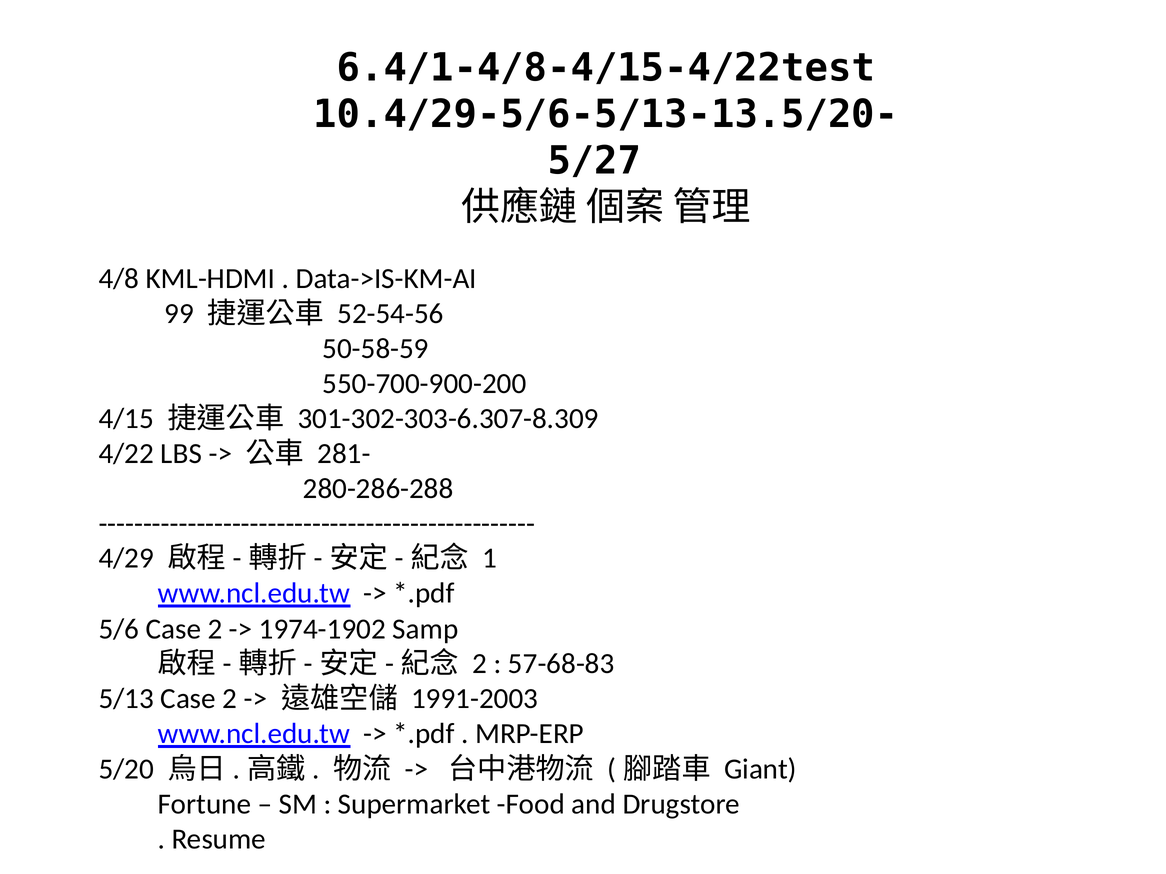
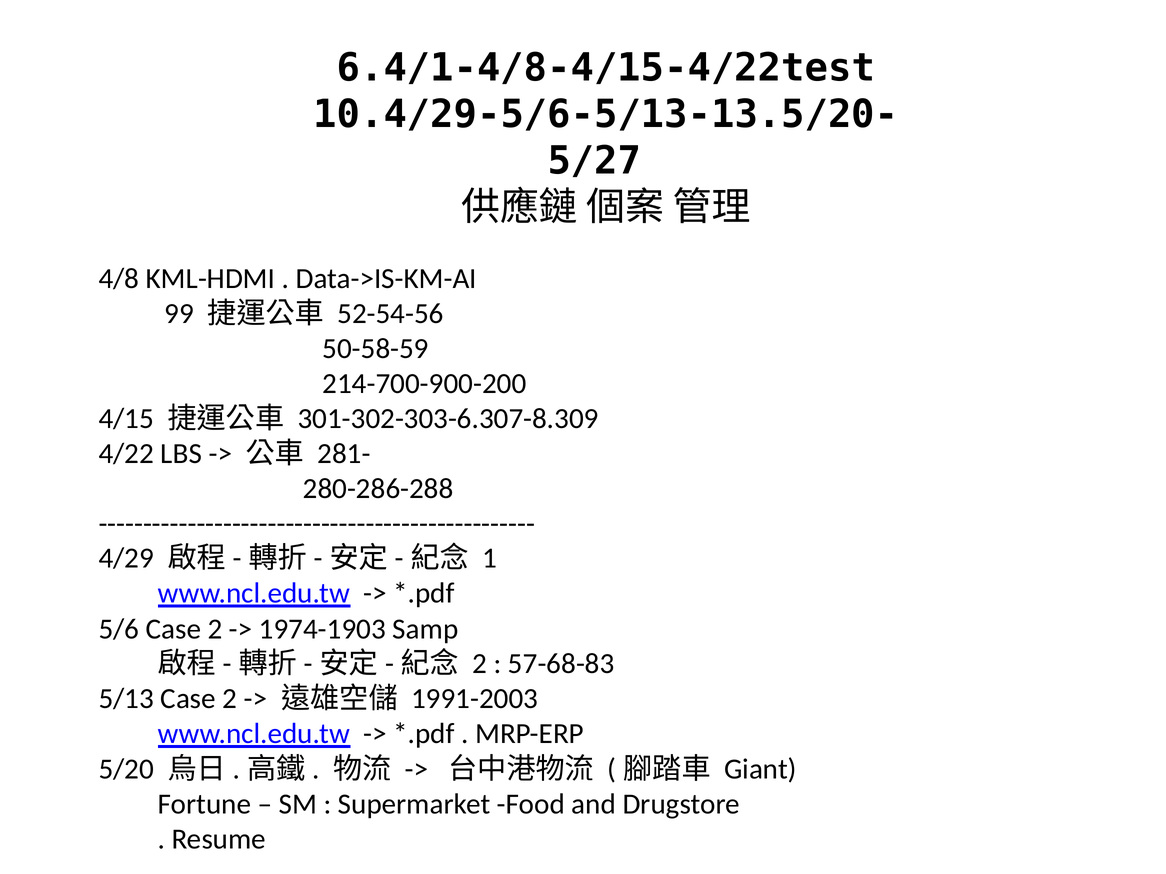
550-700-900-200: 550-700-900-200 -> 214-700-900-200
1974-1902: 1974-1902 -> 1974-1903
